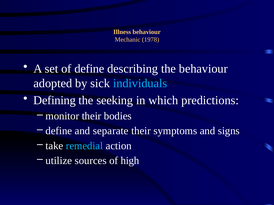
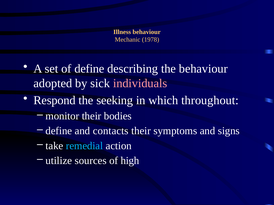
individuals colour: light blue -> pink
Defining: Defining -> Respond
predictions: predictions -> throughout
separate: separate -> contacts
